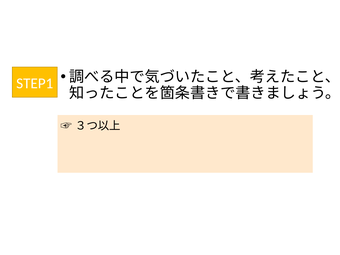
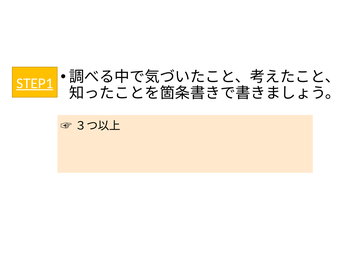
STEP1 underline: none -> present
